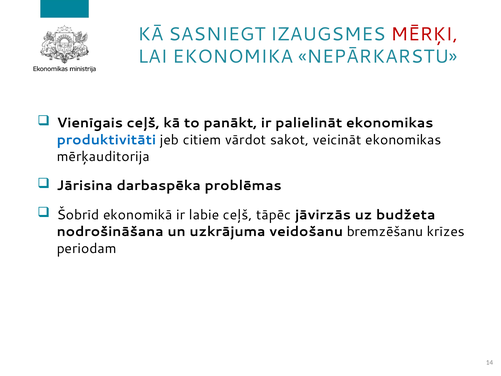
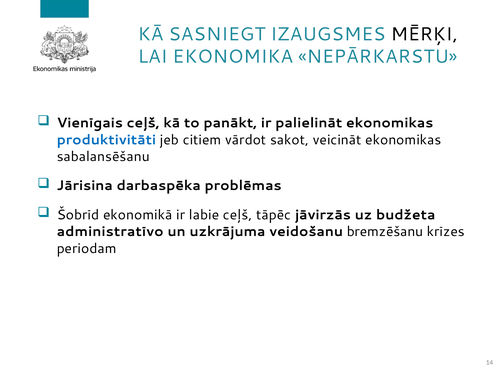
MĒRĶI colour: red -> black
mērķauditorija: mērķauditorija -> sabalansēšanu
nodrošināšana: nodrošināšana -> administratīvo
